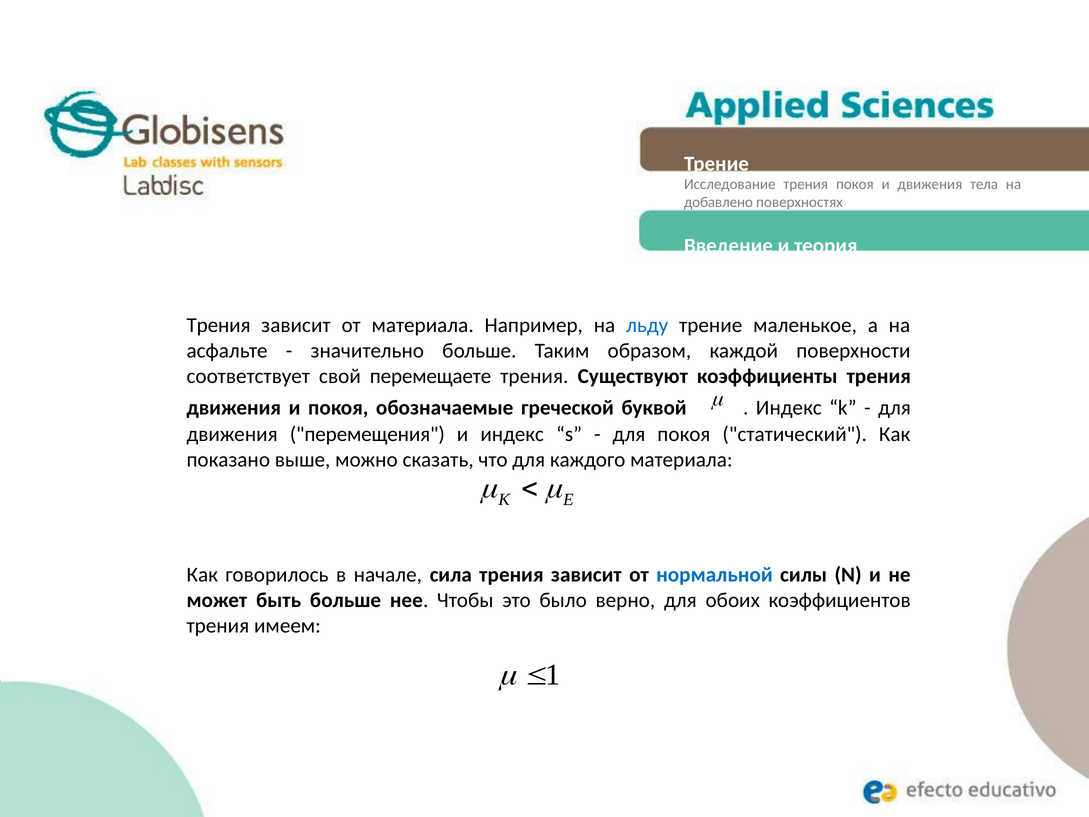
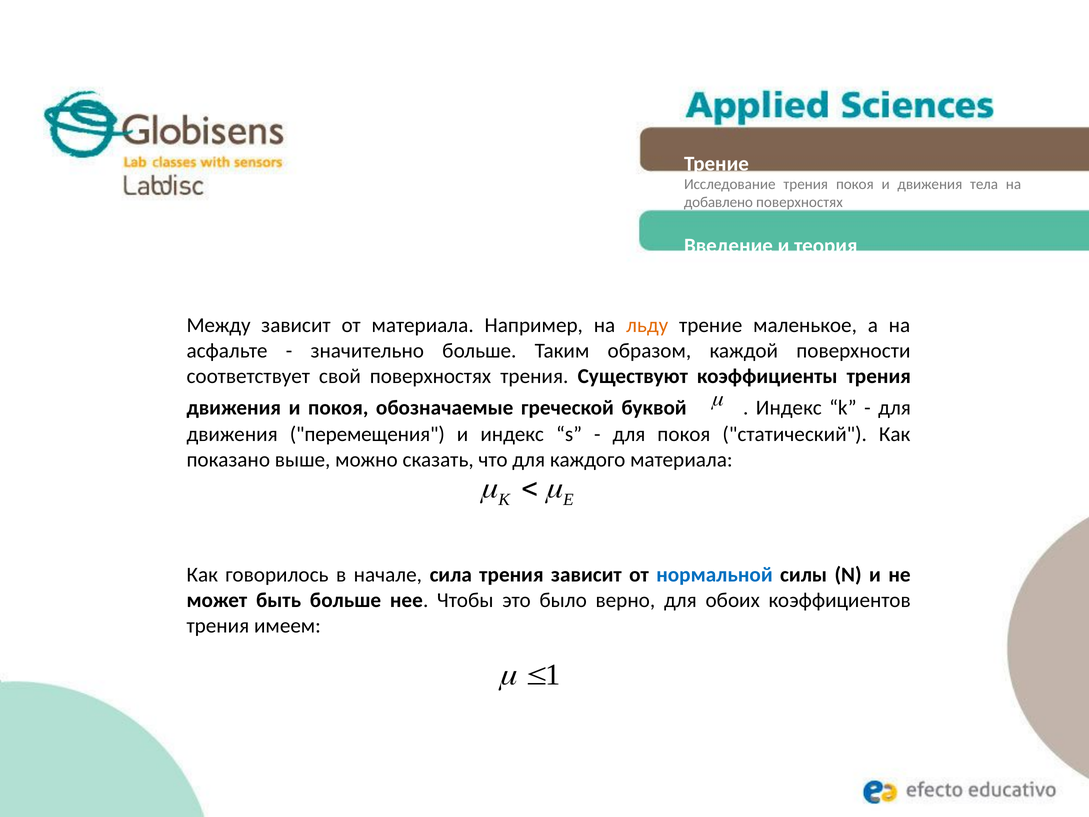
Трения at (219, 325): Трения -> Между
льду colour: blue -> orange
свой перемещаете: перемещаете -> поверхностях
